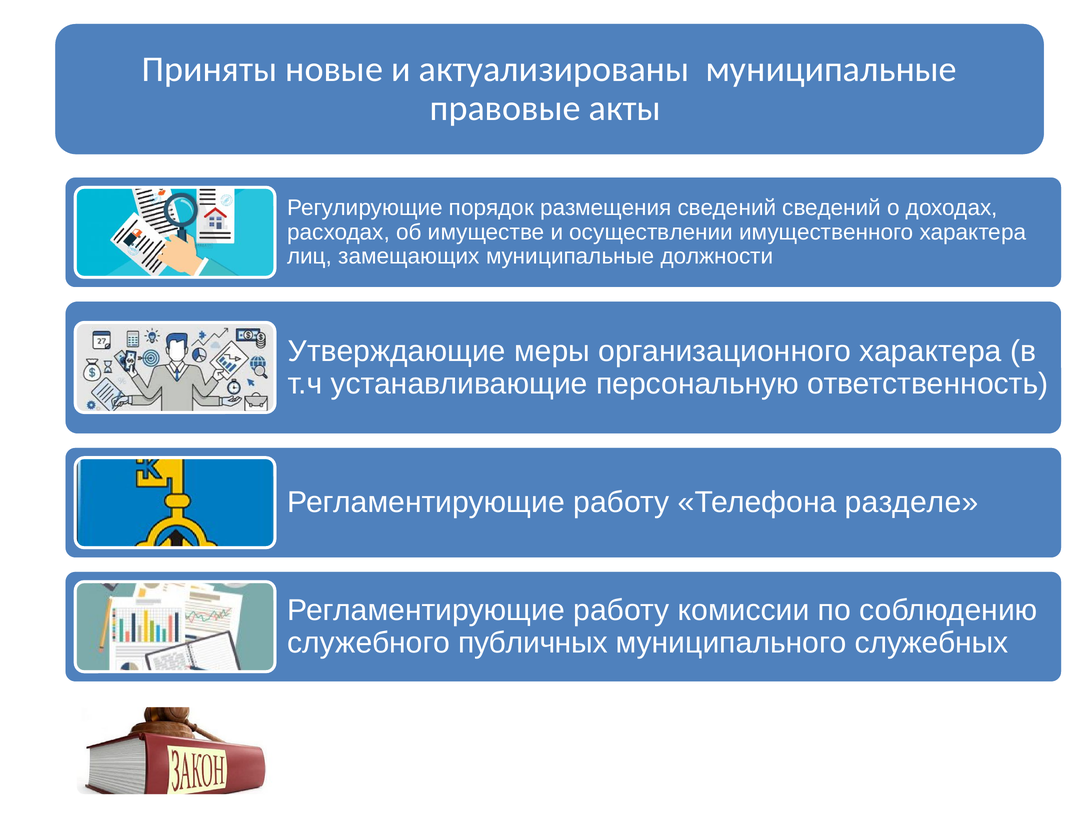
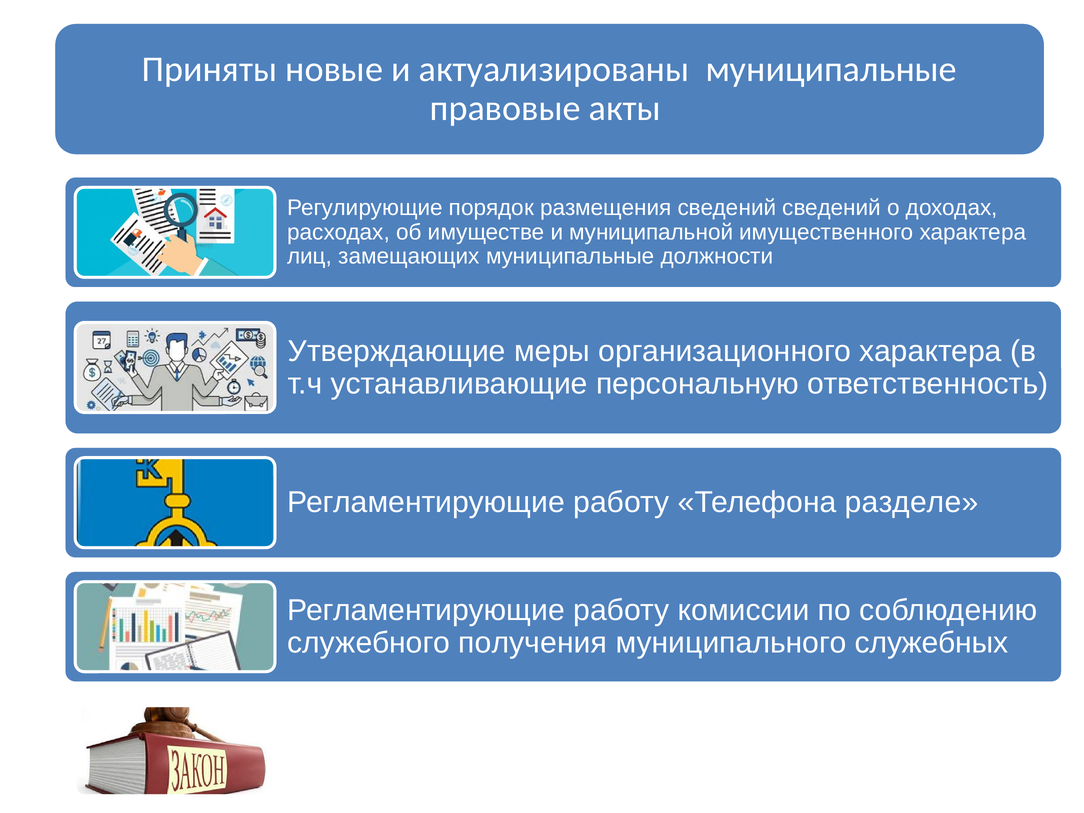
осуществлении: осуществлении -> муниципальной
публичных: публичных -> получения
